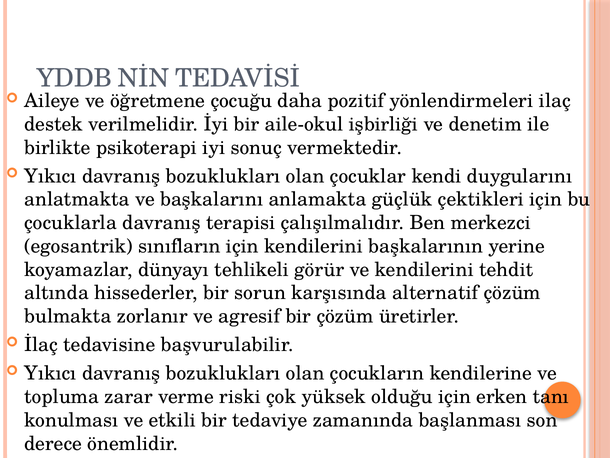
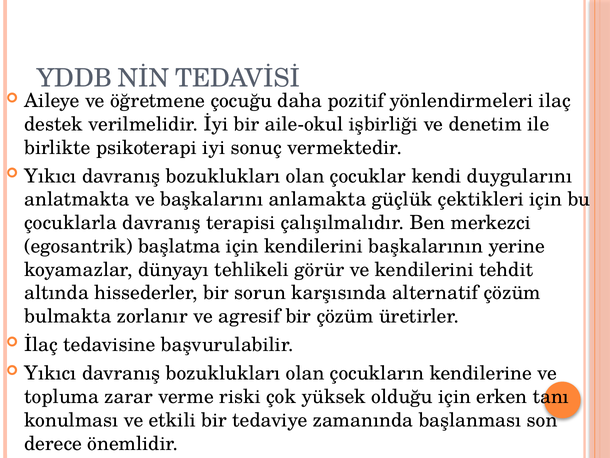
sınıfların: sınıfların -> başlatma
